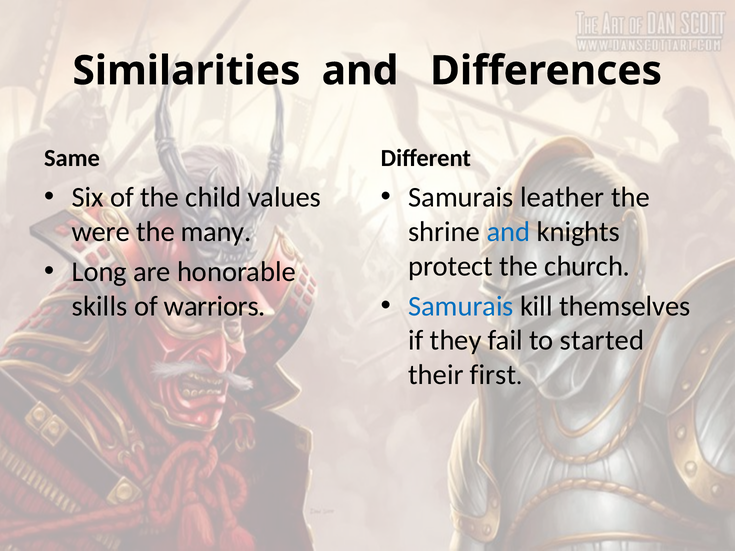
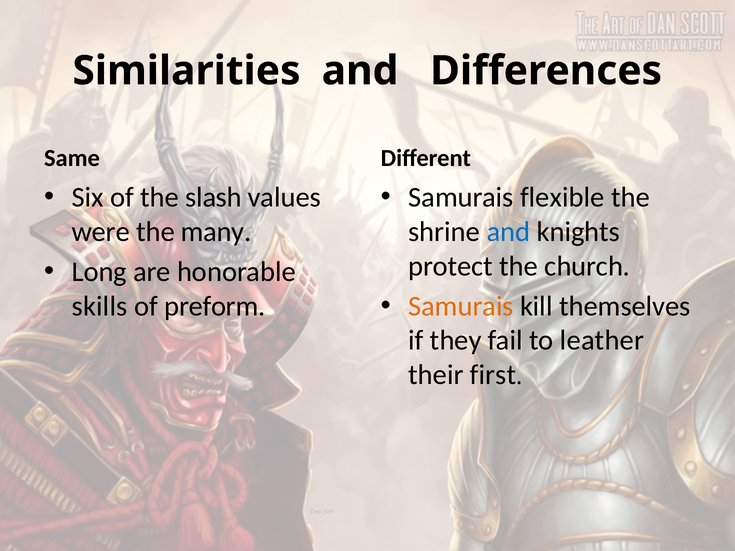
child: child -> slash
leather: leather -> flexible
Samurais at (461, 306) colour: blue -> orange
warriors: warriors -> preform
started: started -> leather
